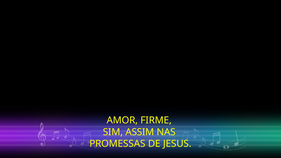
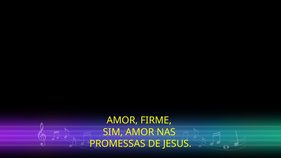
SIM ASSIM: ASSIM -> AMOR
